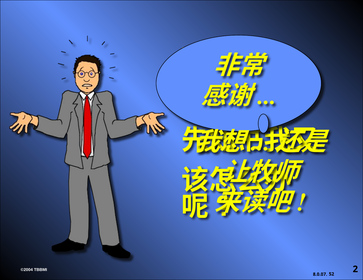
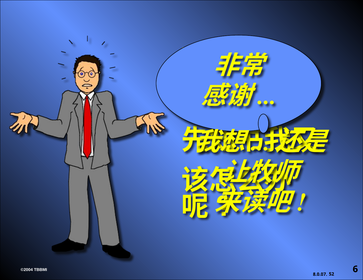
2: 2 -> 6
